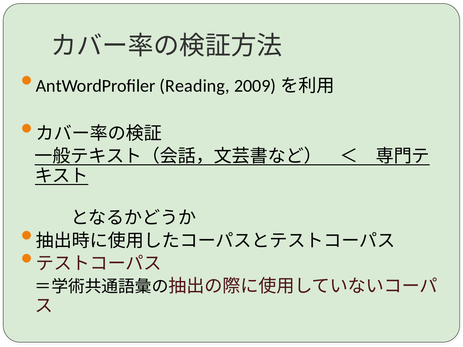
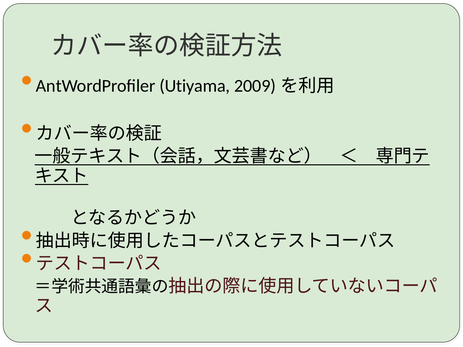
Reading: Reading -> Utiyama
